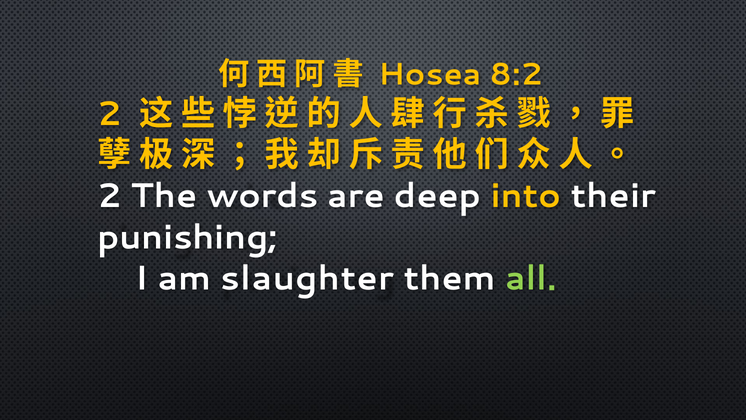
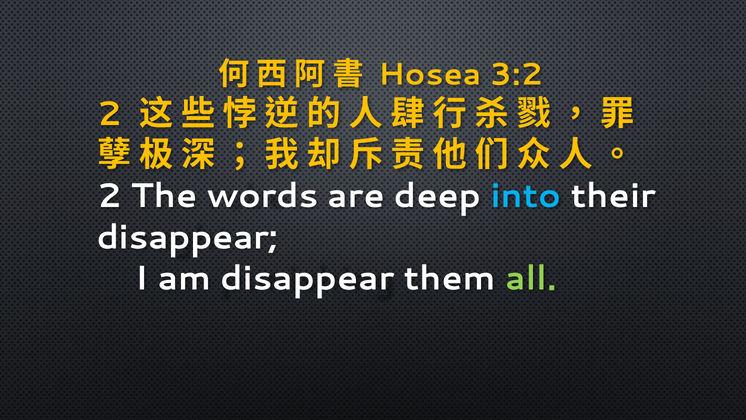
8:2: 8:2 -> 3:2
into colour: yellow -> light blue
punishing at (187, 237): punishing -> disappear
am slaughter: slaughter -> disappear
